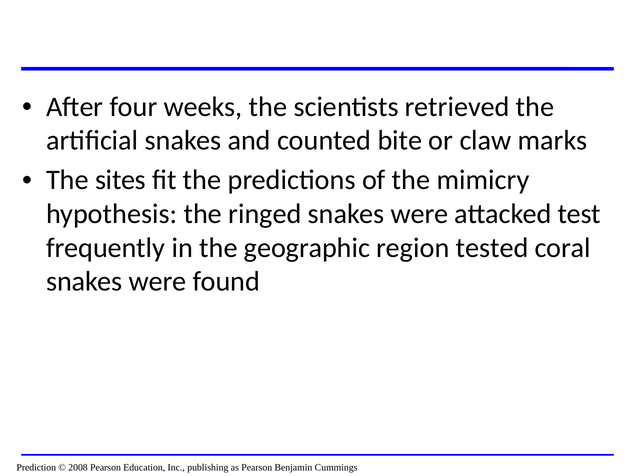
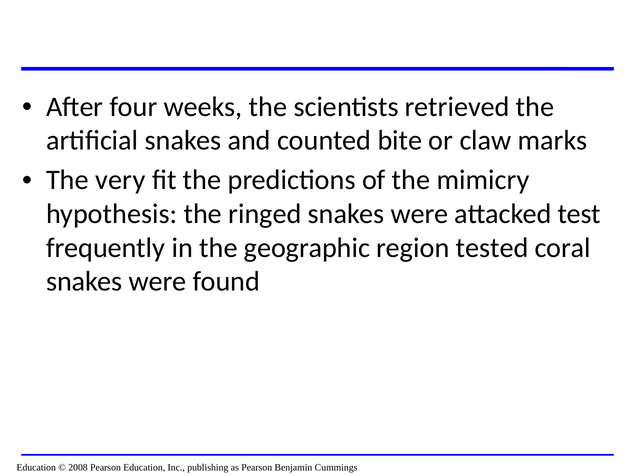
sites: sites -> very
Prediction at (36, 468): Prediction -> Education
